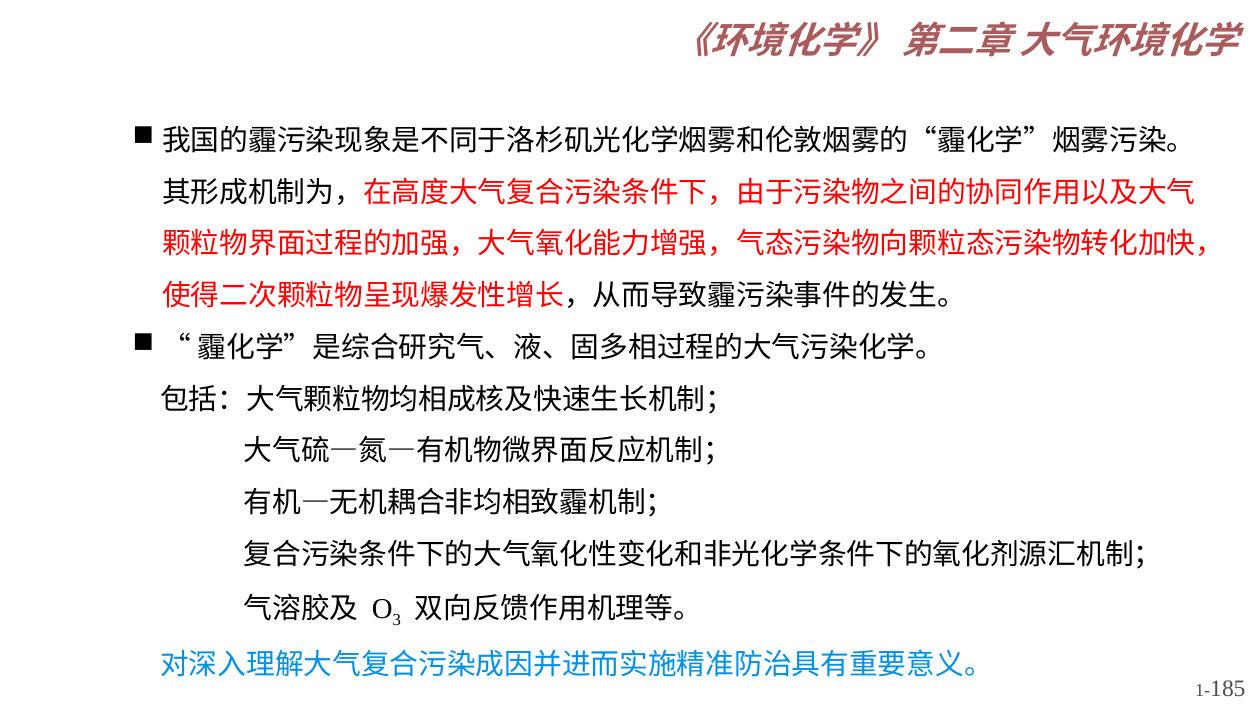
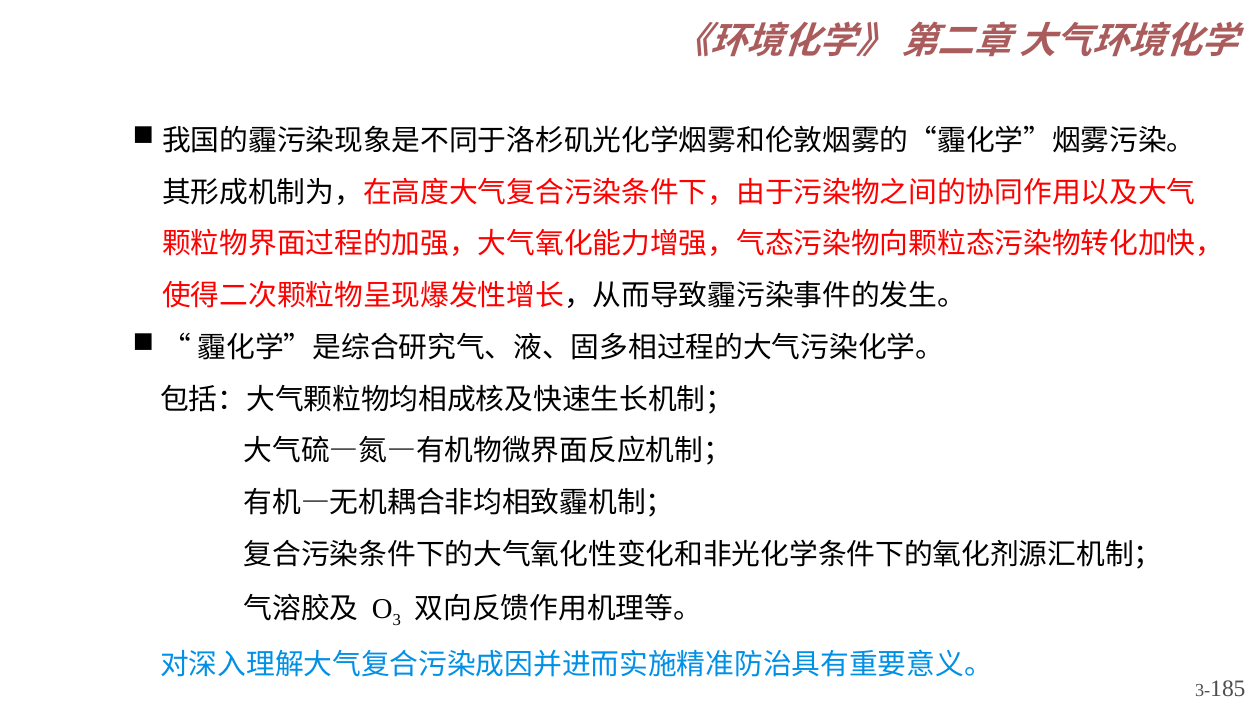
1-: 1- -> 3-
